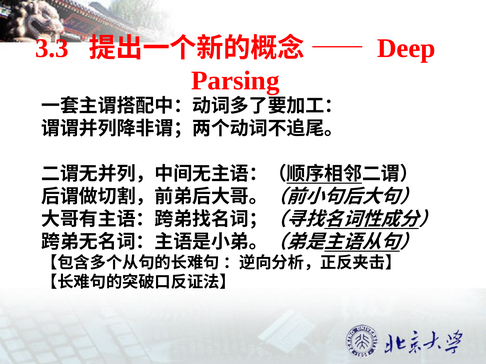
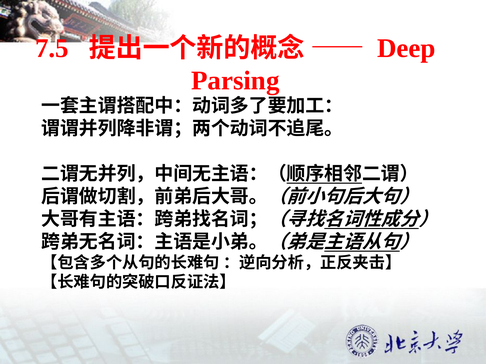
3.3: 3.3 -> 7.5
